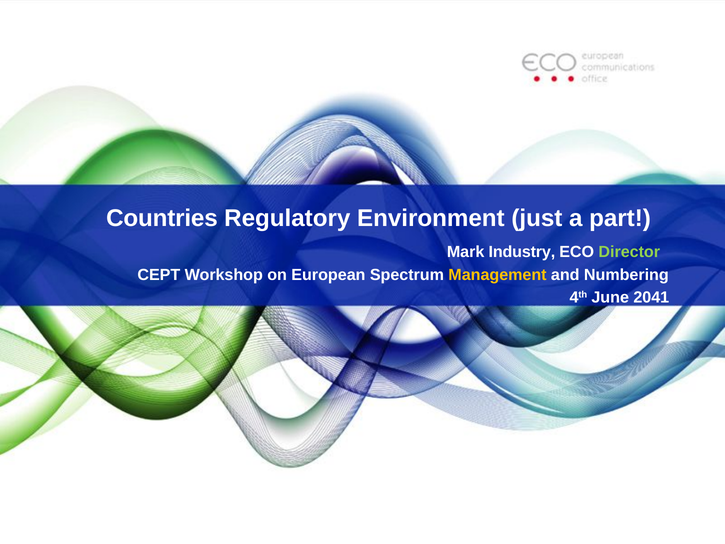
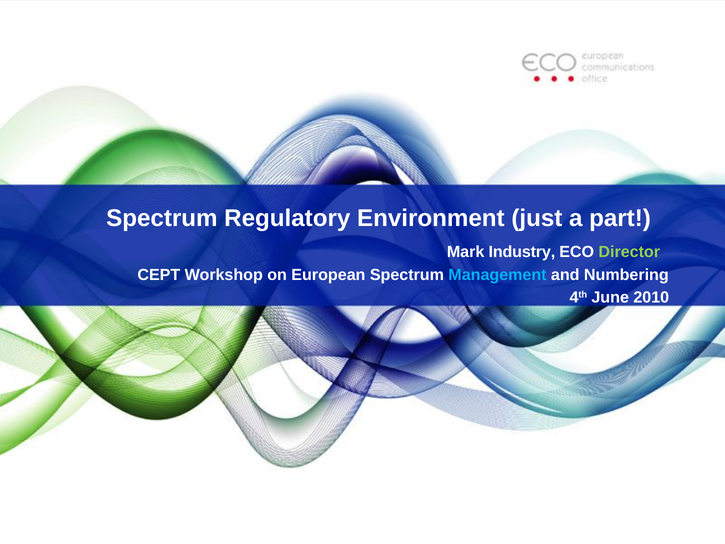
Countries at (162, 218): Countries -> Spectrum
Management colour: yellow -> light blue
2041: 2041 -> 2010
